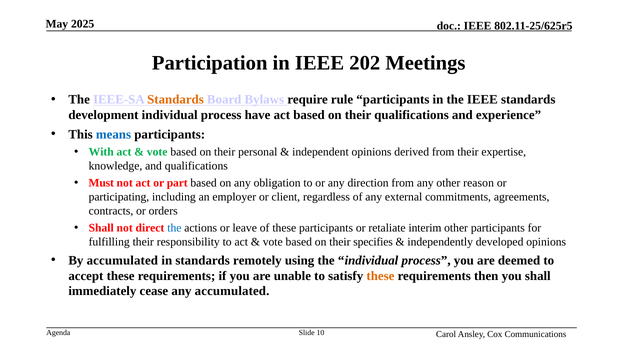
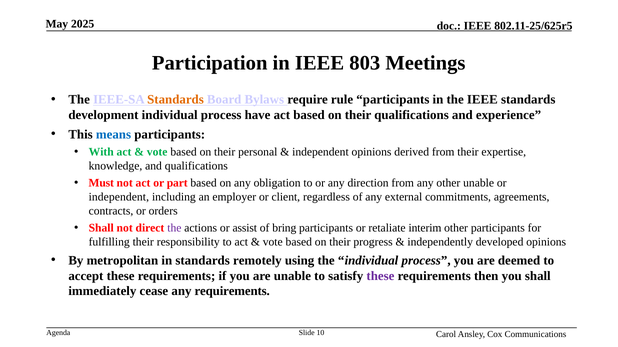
202: 202 -> 803
other reason: reason -> unable
participating at (119, 197): participating -> independent
the at (174, 228) colour: blue -> purple
leave: leave -> assist
of these: these -> bring
specifies: specifies -> progress
By accumulated: accumulated -> metropolitan
these at (380, 276) colour: orange -> purple
any accumulated: accumulated -> requirements
